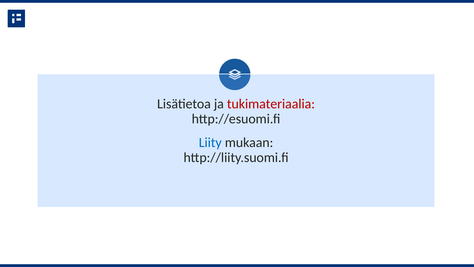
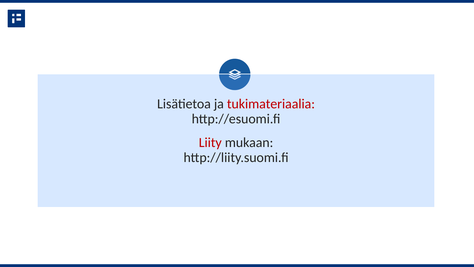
Liity colour: blue -> red
